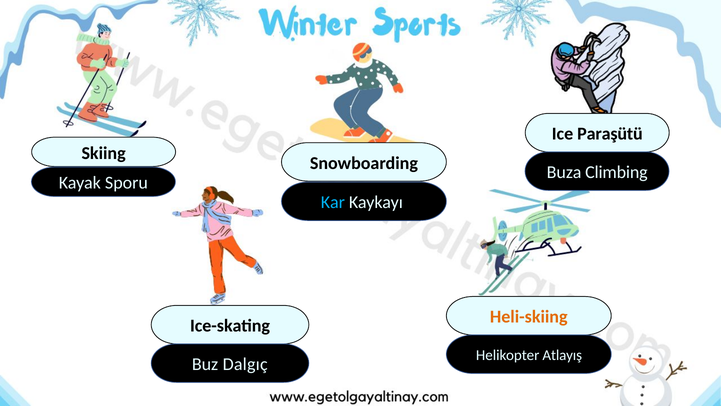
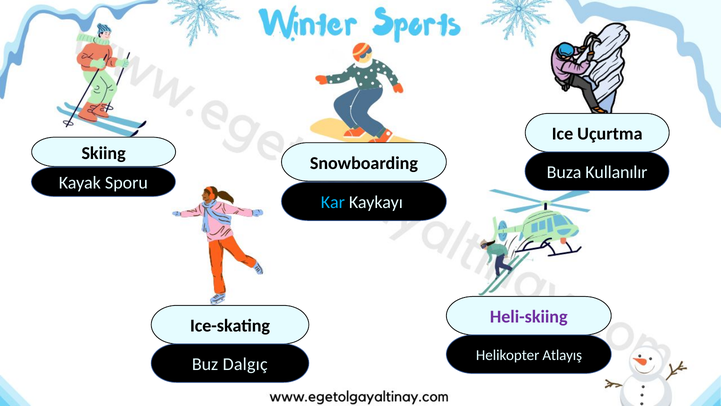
Paraşütü: Paraşütü -> Uçurtma
Climbing: Climbing -> Kullanılır
Heli-skiing colour: orange -> purple
